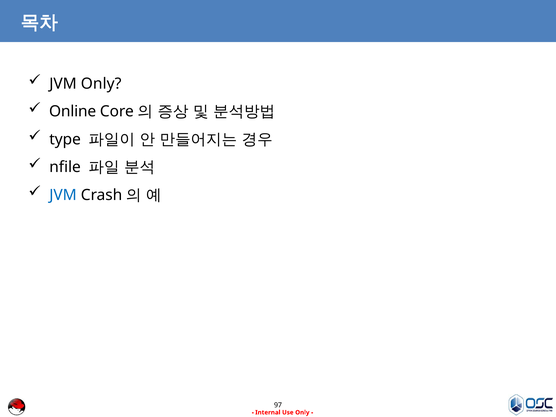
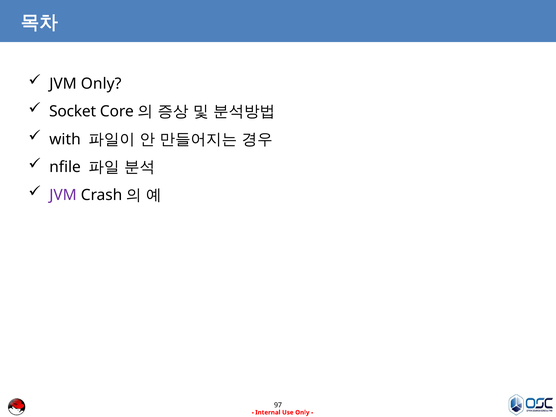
Online: Online -> Socket
type: type -> with
JVM at (63, 195) colour: blue -> purple
